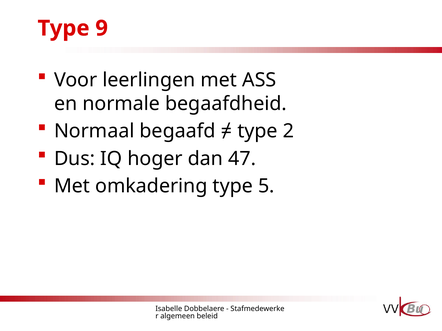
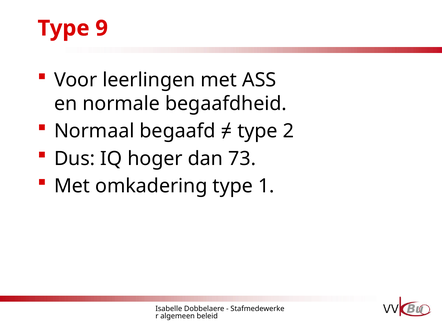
47: 47 -> 73
5: 5 -> 1
